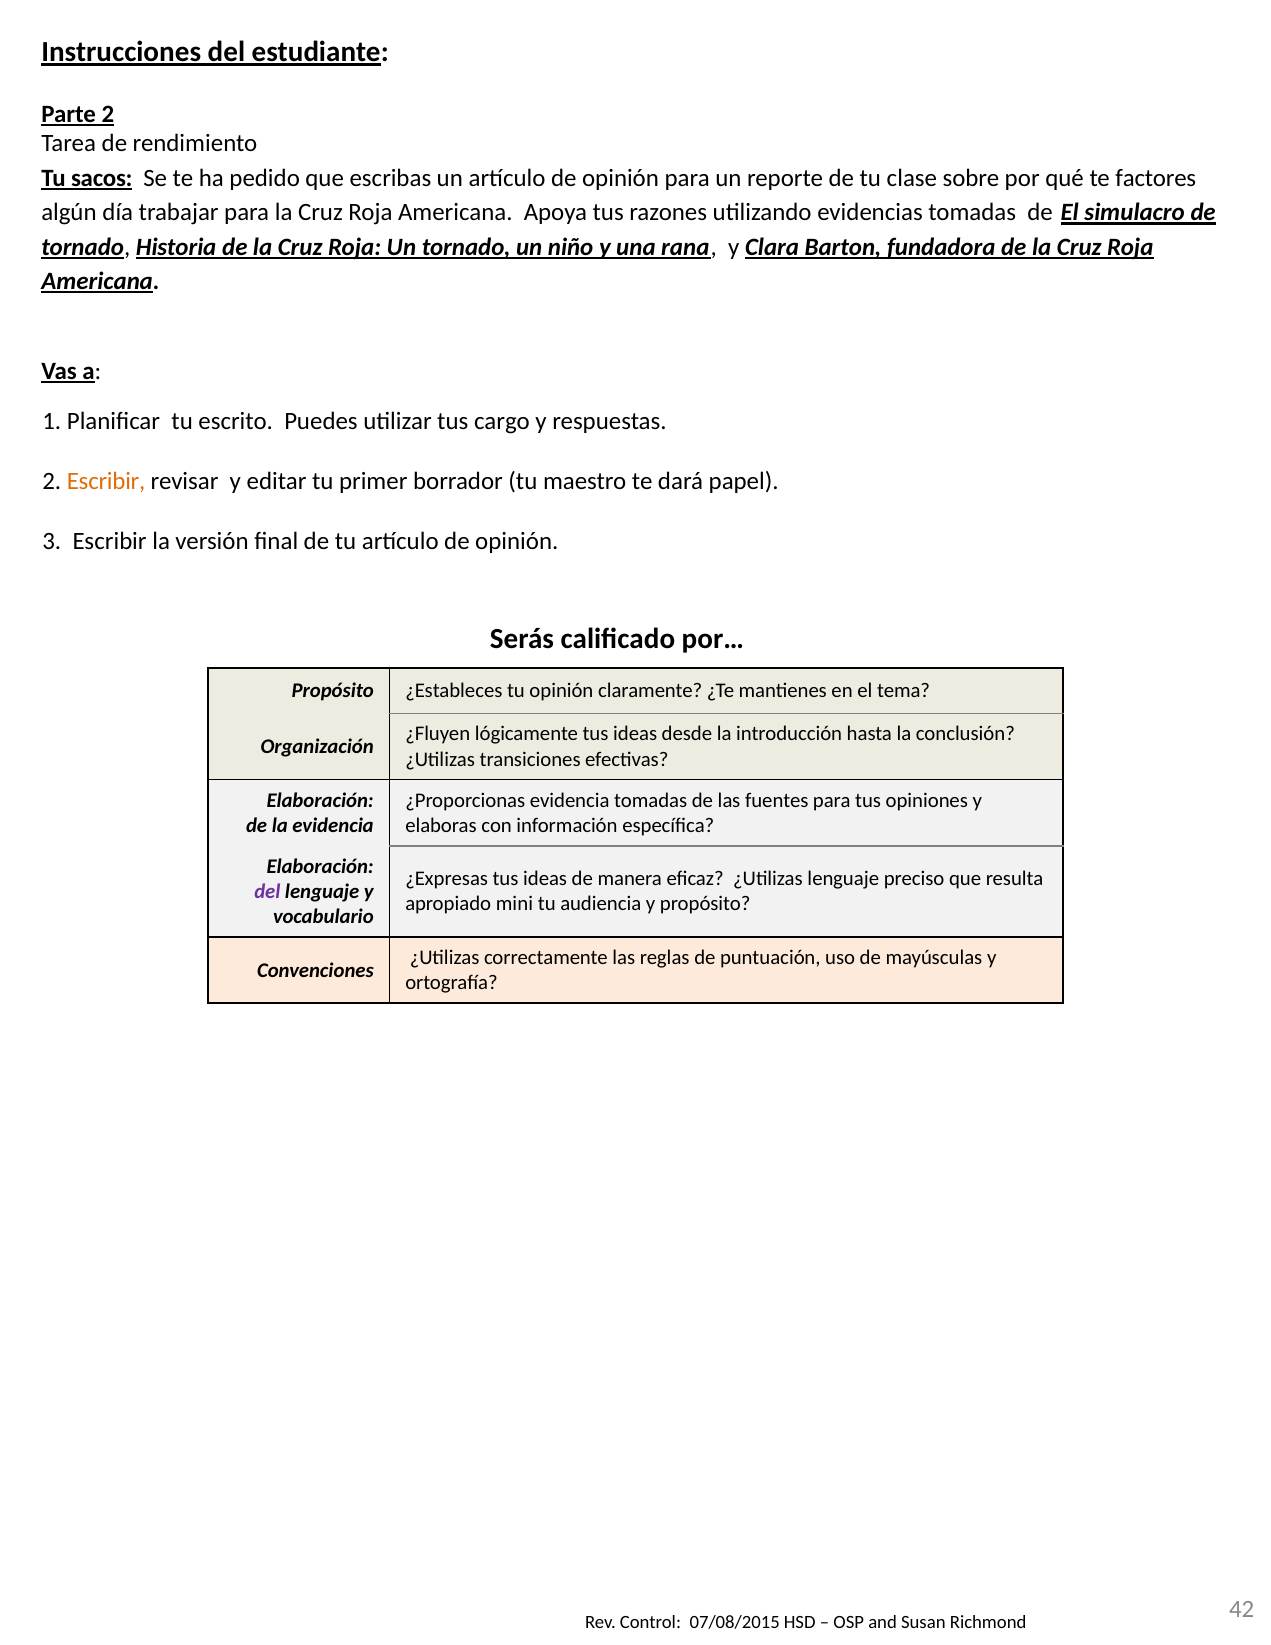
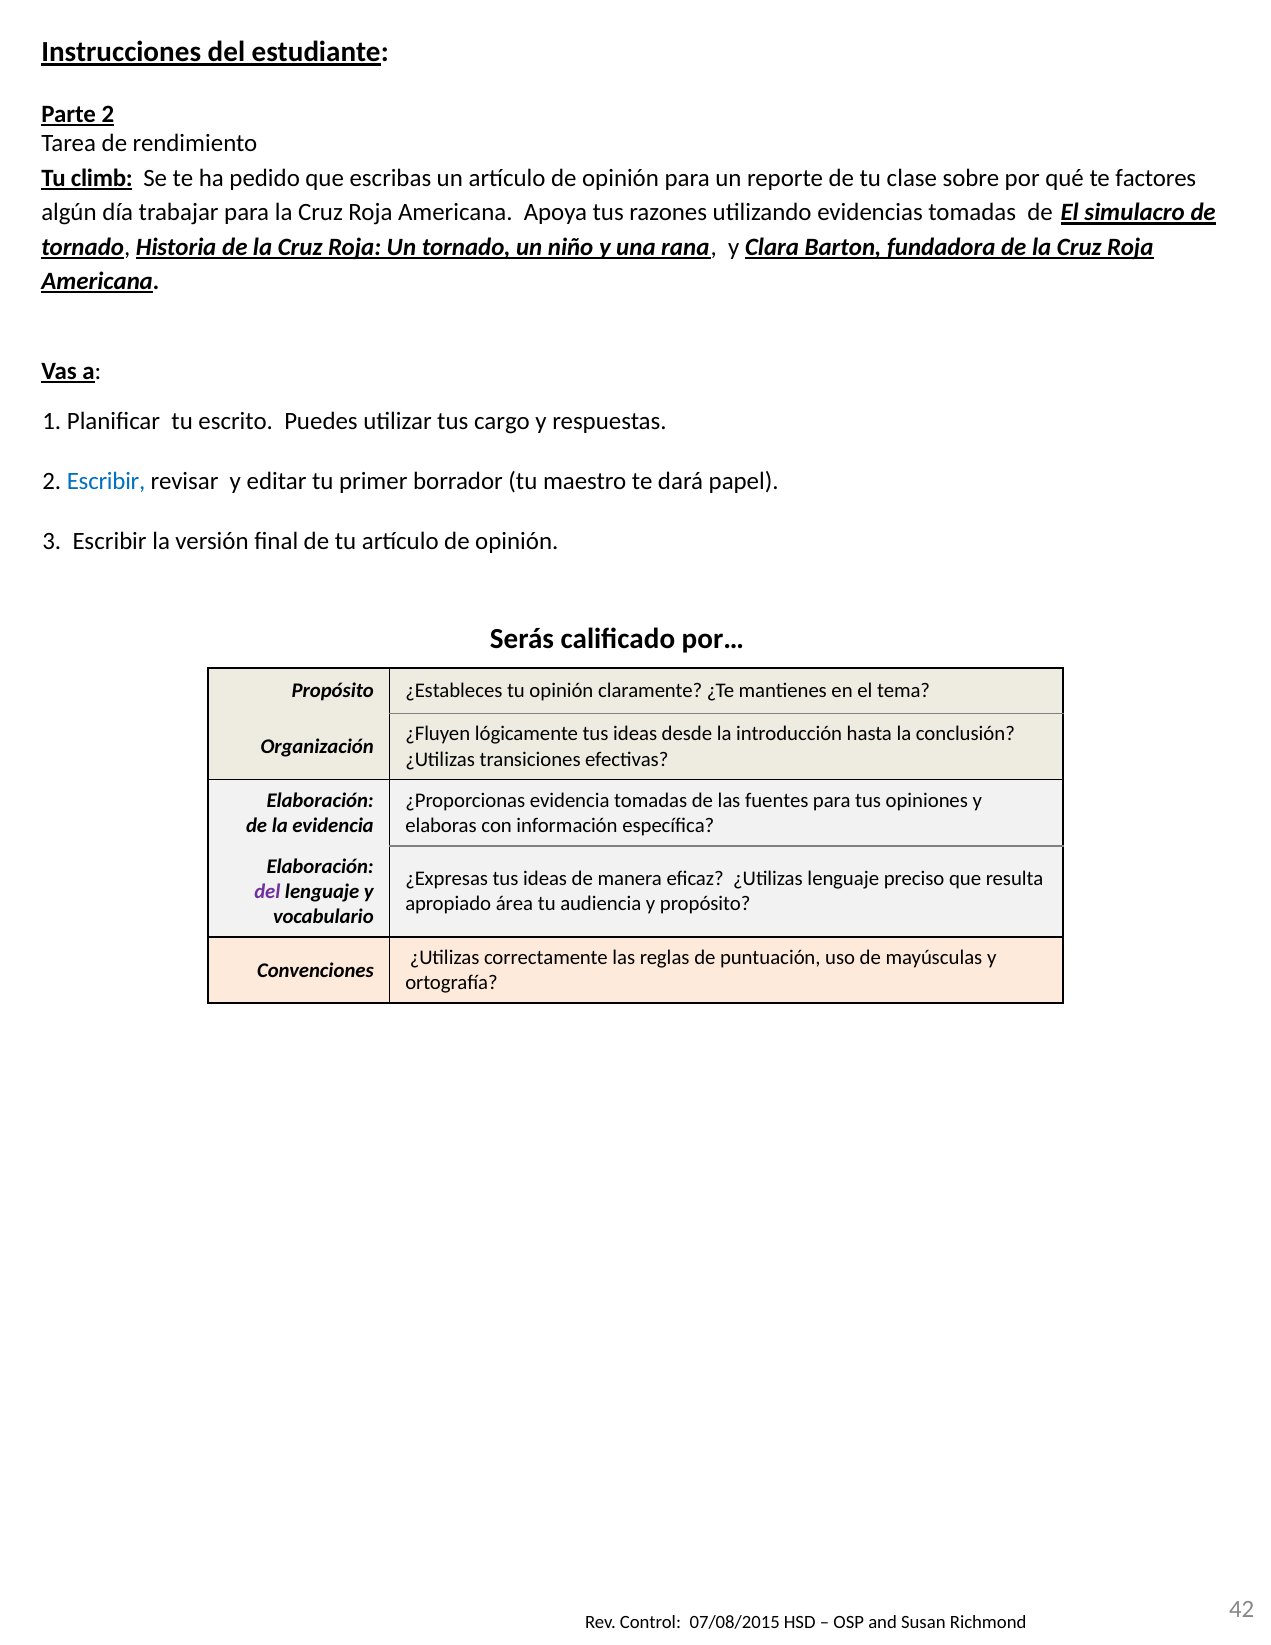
sacos: sacos -> climb
Escribir at (106, 481) colour: orange -> blue
mini: mini -> área
